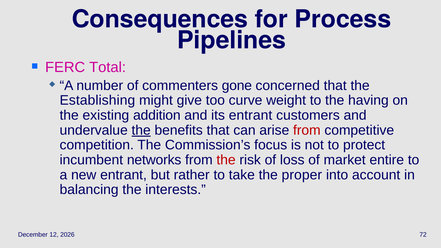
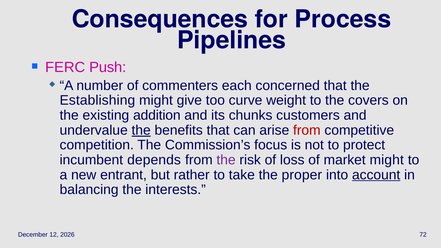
Total: Total -> Push
gone: gone -> each
having: having -> covers
its entrant: entrant -> chunks
networks: networks -> depends
the at (226, 160) colour: red -> purple
market entire: entire -> might
account underline: none -> present
